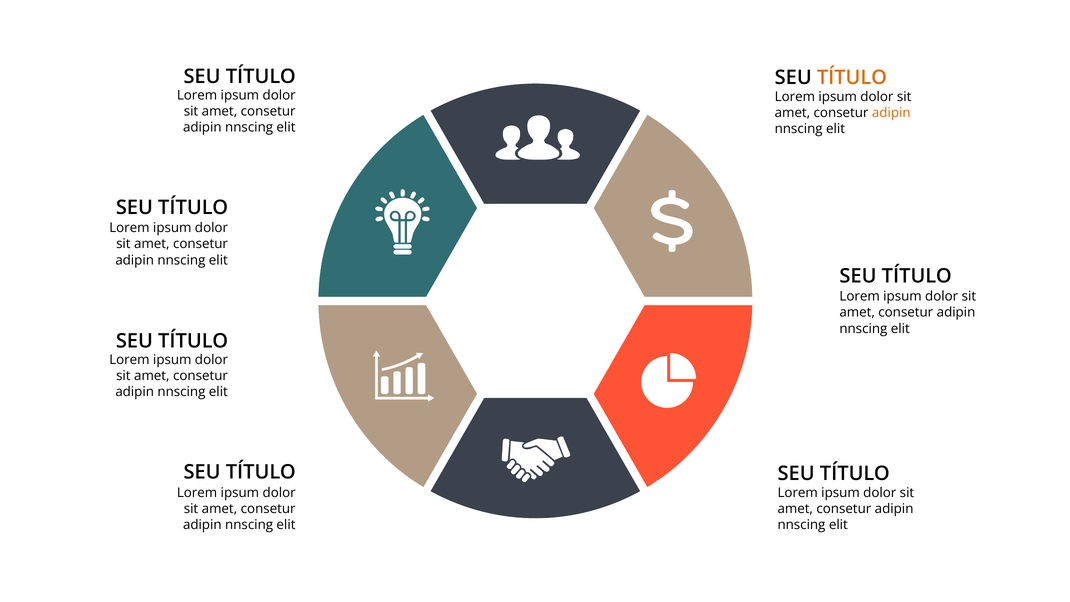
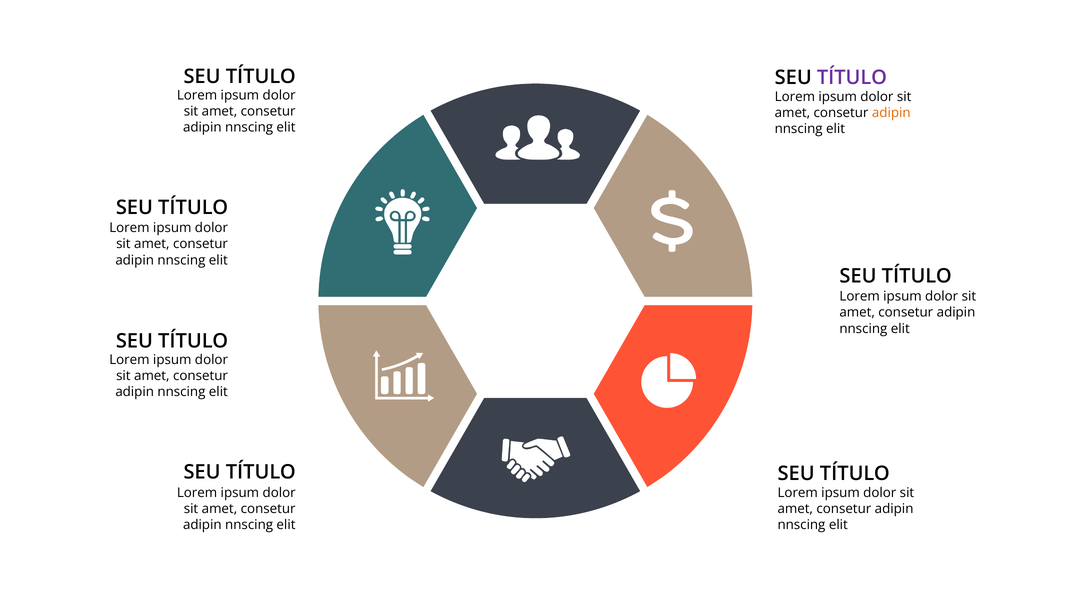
TÍTULO at (852, 78) colour: orange -> purple
